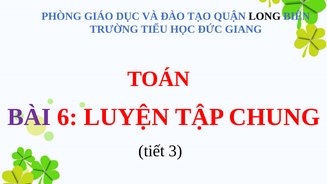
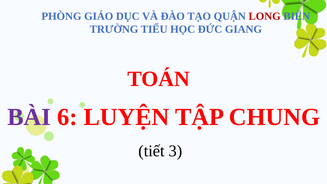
LONG colour: black -> red
